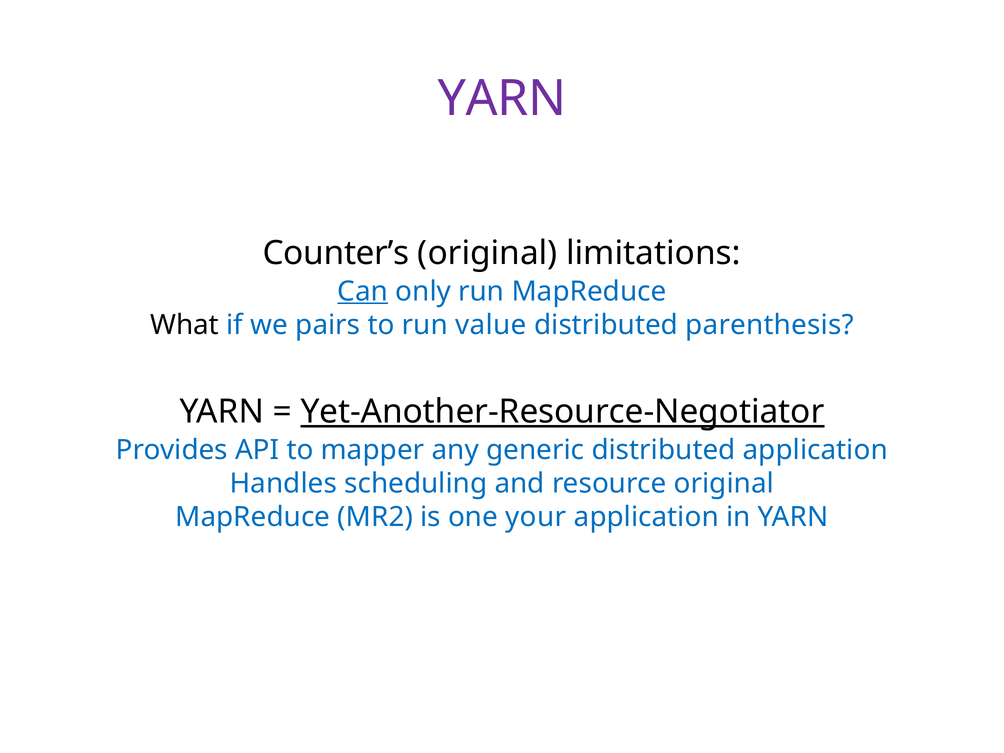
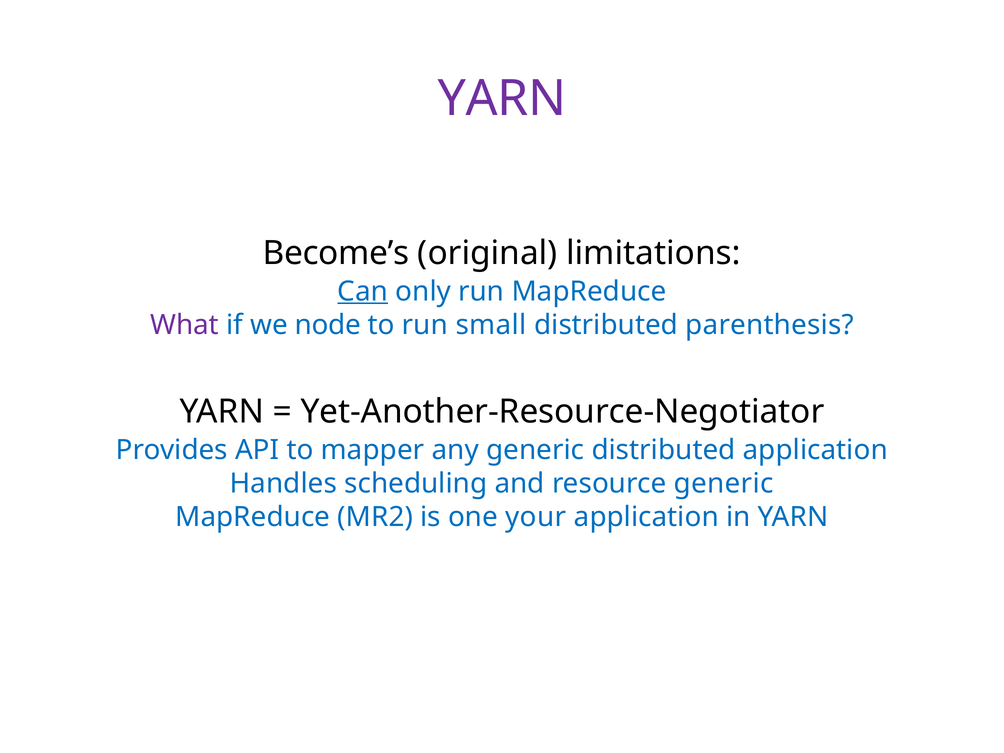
Counter’s: Counter’s -> Become’s
What colour: black -> purple
pairs: pairs -> node
value: value -> small
Yet-Another-Resource-Negotiator underline: present -> none
resource original: original -> generic
